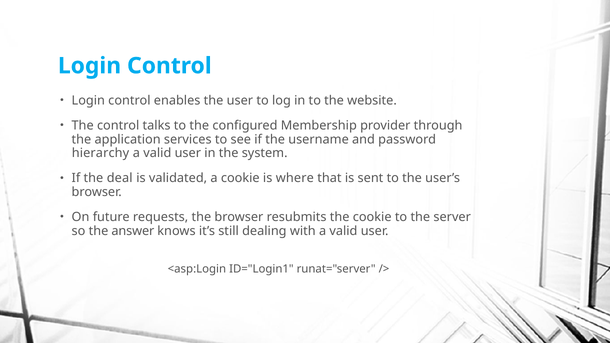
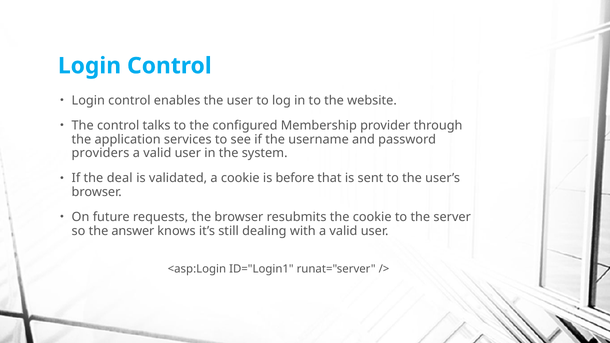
hierarchy: hierarchy -> providers
where: where -> before
